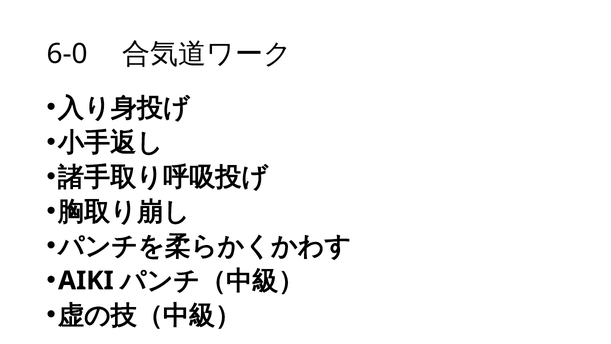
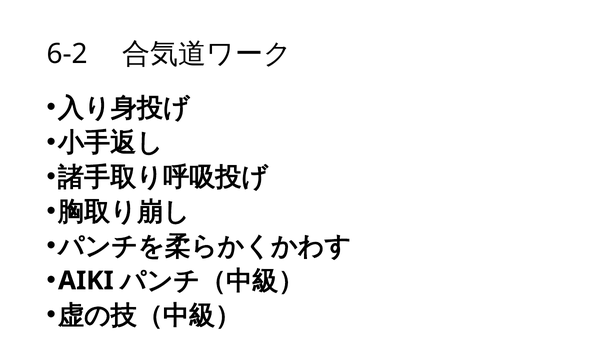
6-0: 6-0 -> 6-2
